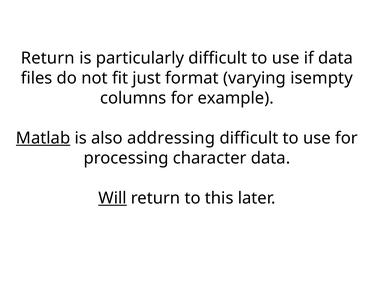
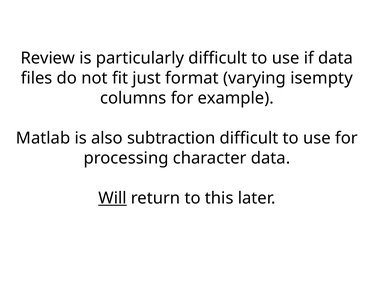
Return at (48, 58): Return -> Review
Matlab underline: present -> none
addressing: addressing -> subtraction
